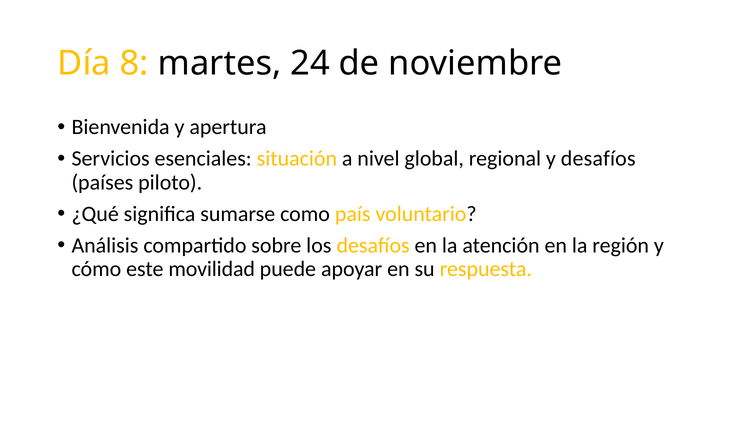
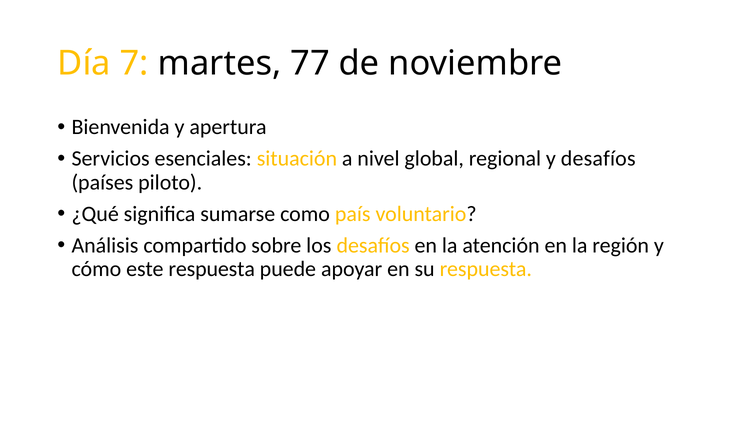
8: 8 -> 7
24: 24 -> 77
este movilidad: movilidad -> respuesta
